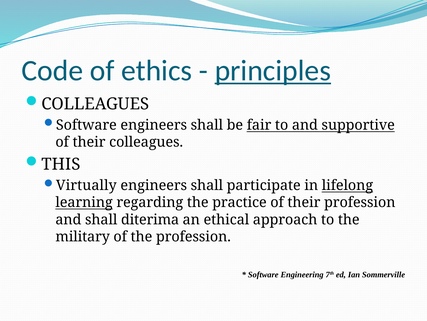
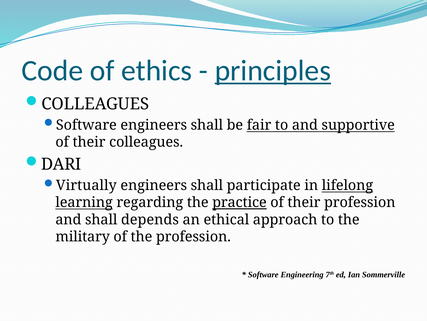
THIS: THIS -> DARI
practice underline: none -> present
diterima: diterima -> depends
